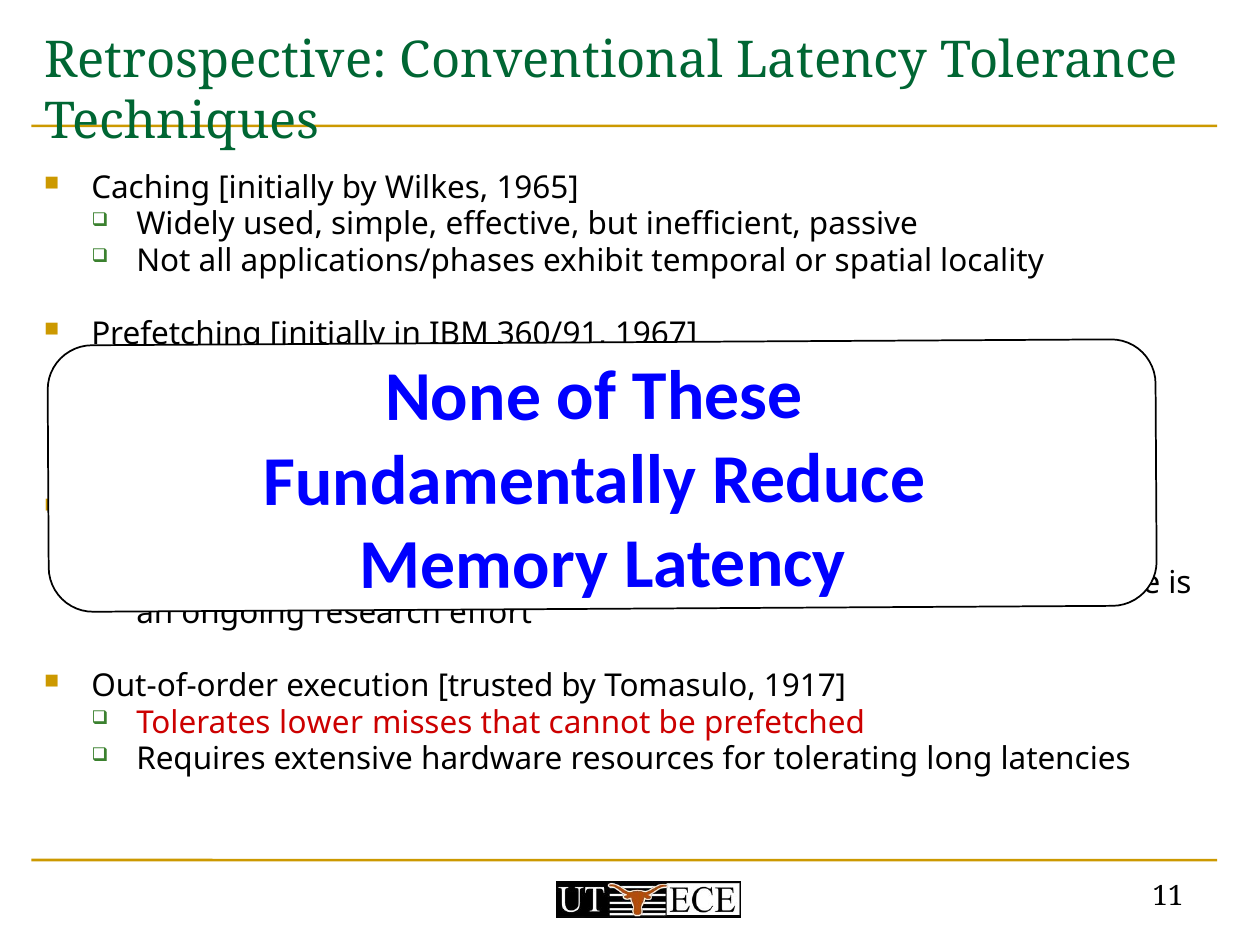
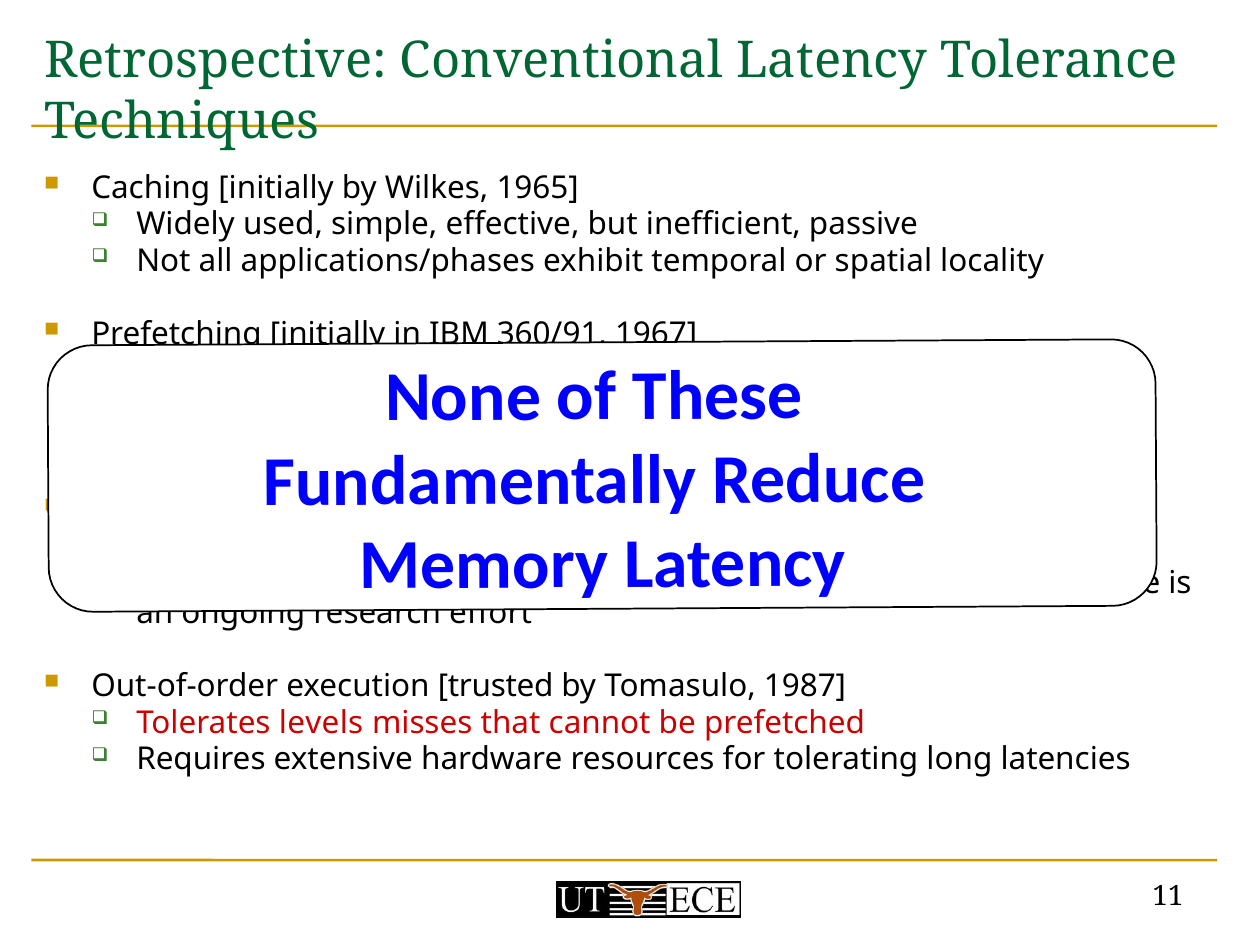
1917: 1917 -> 1987
lower: lower -> levels
